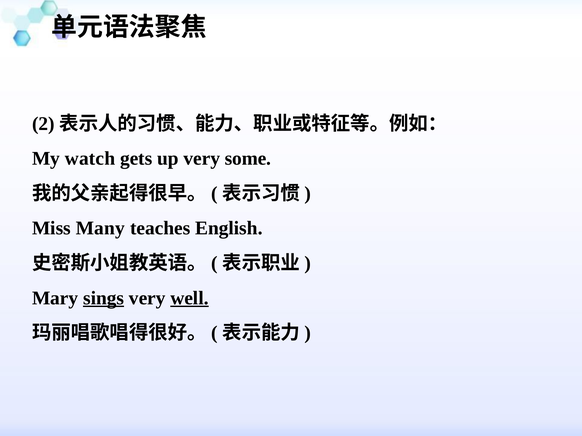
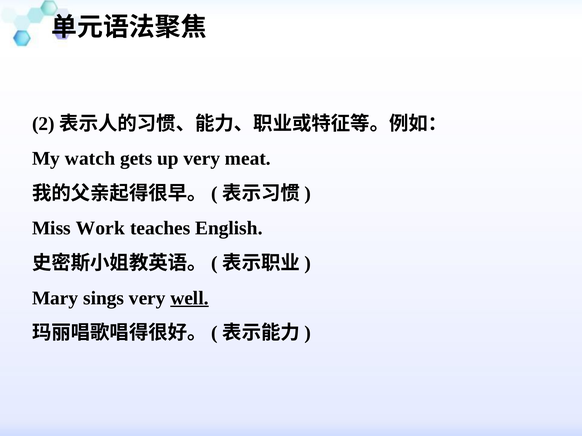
some: some -> meat
Many: Many -> Work
sings underline: present -> none
